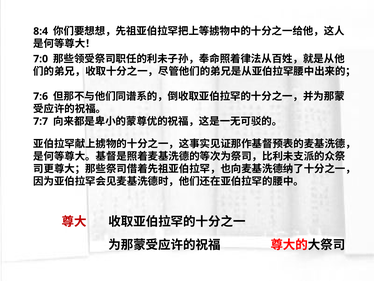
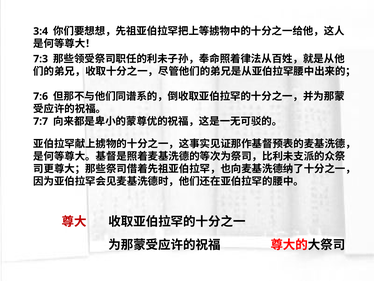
8:4: 8:4 -> 3:4
7:0: 7:0 -> 7:3
